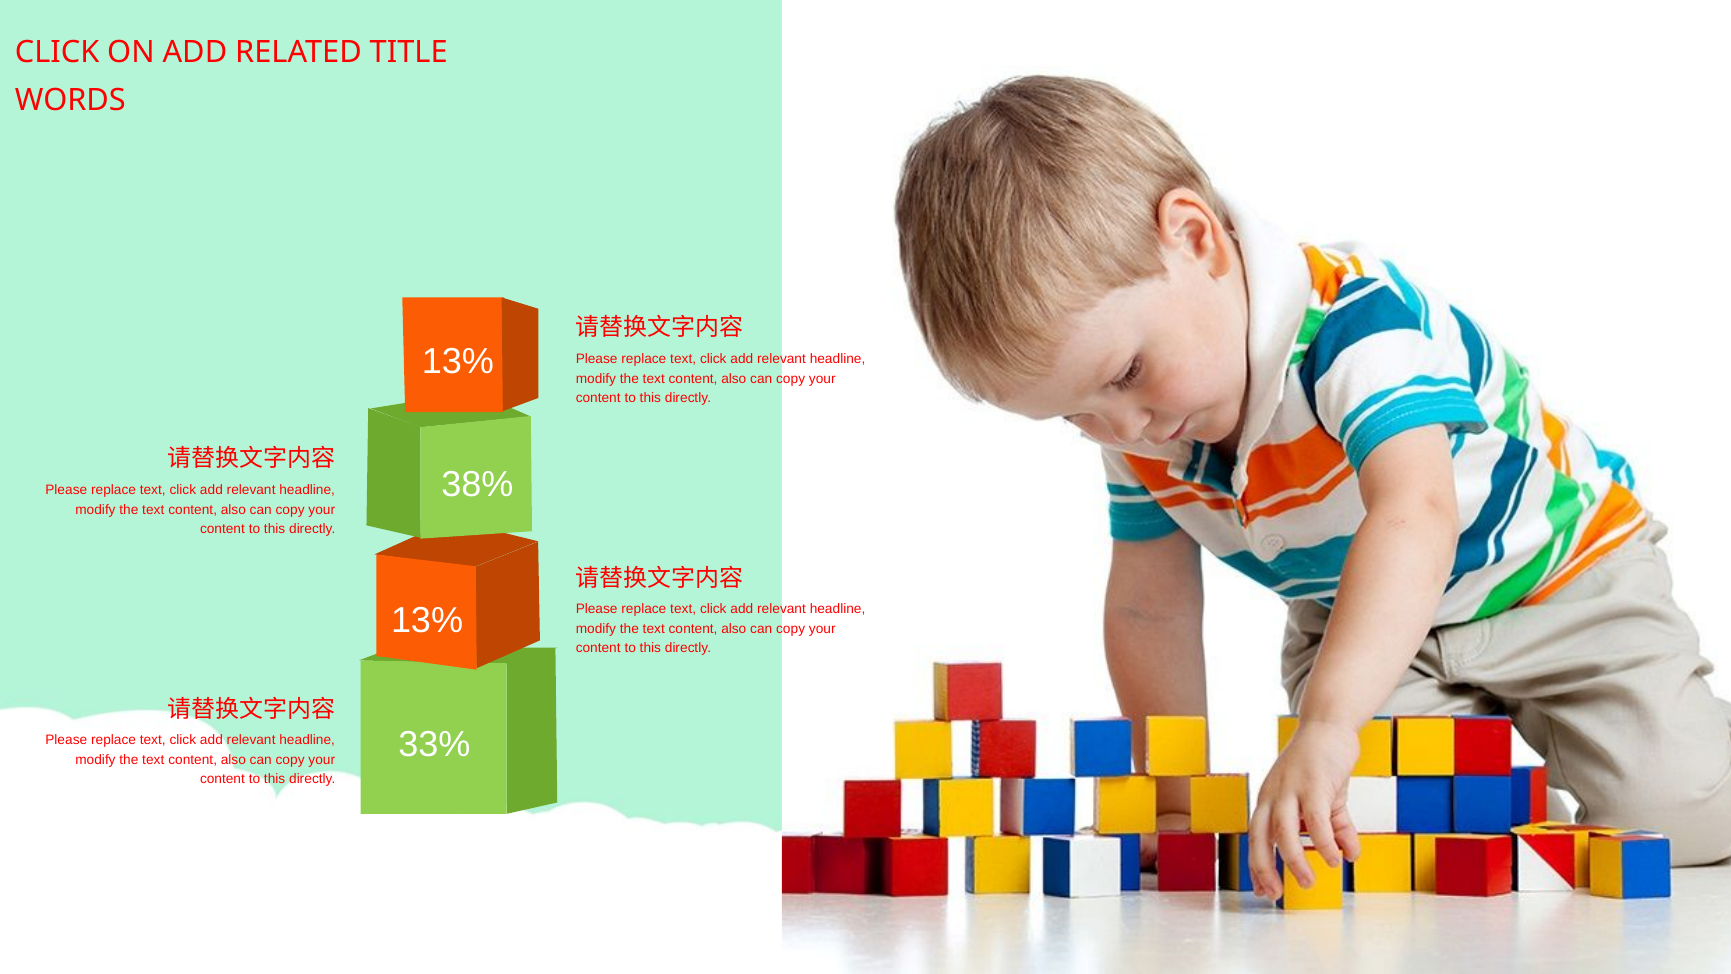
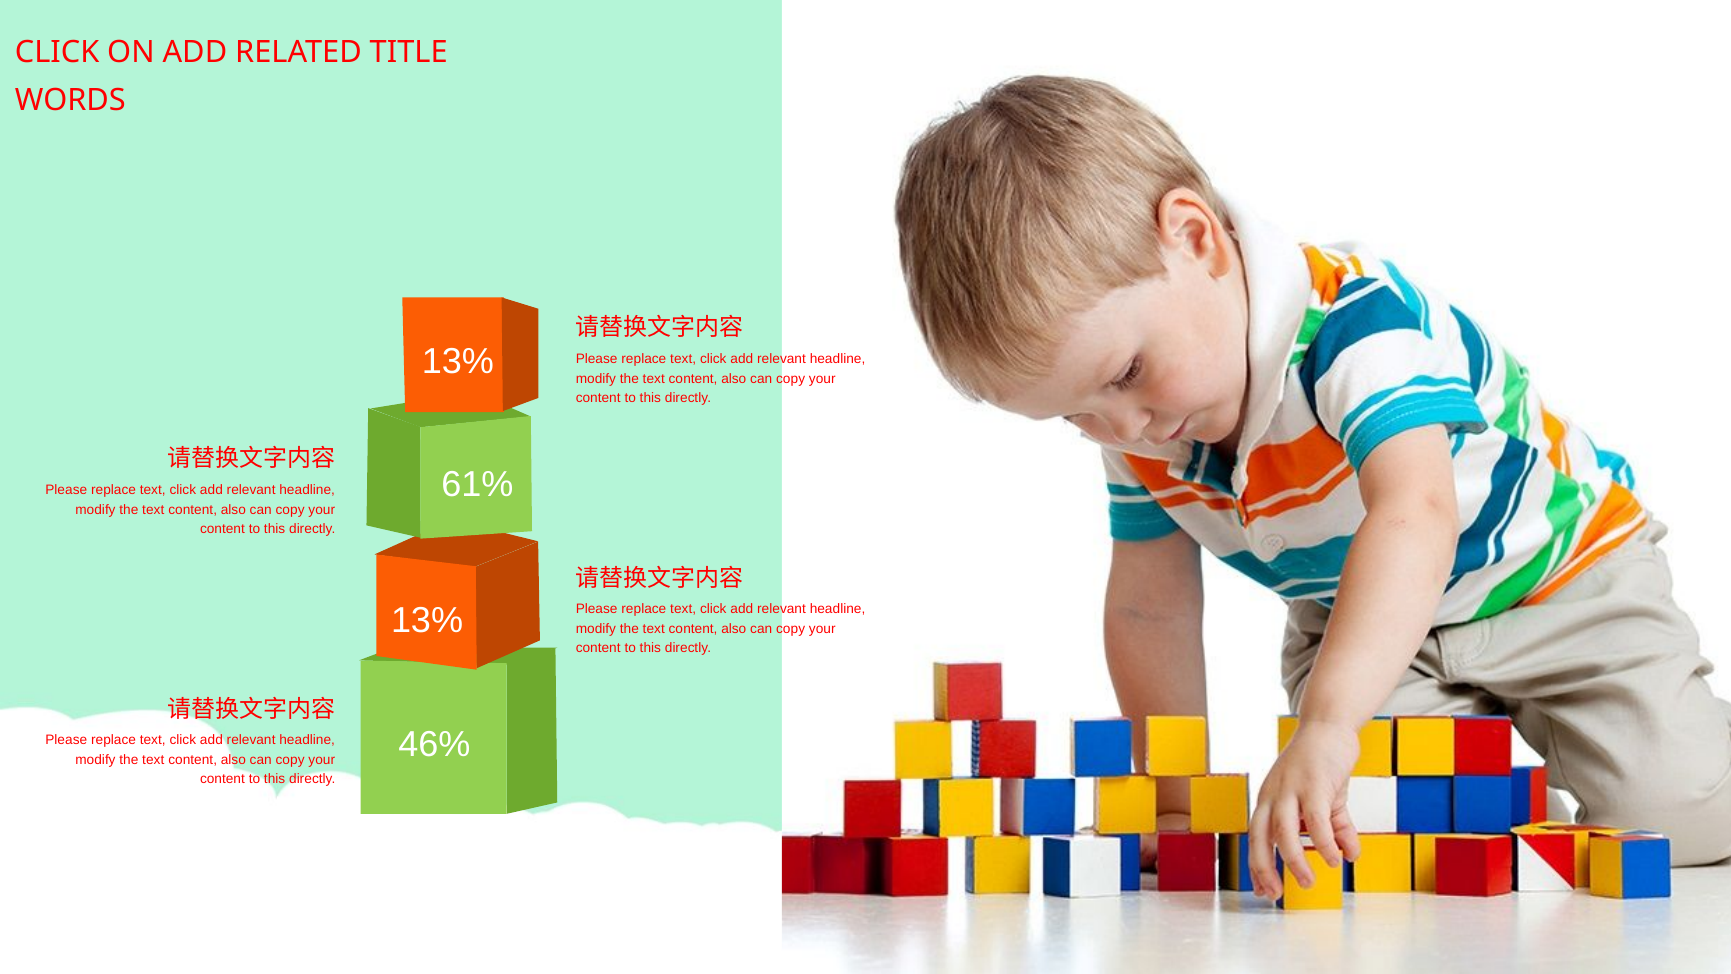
38%: 38% -> 61%
33%: 33% -> 46%
